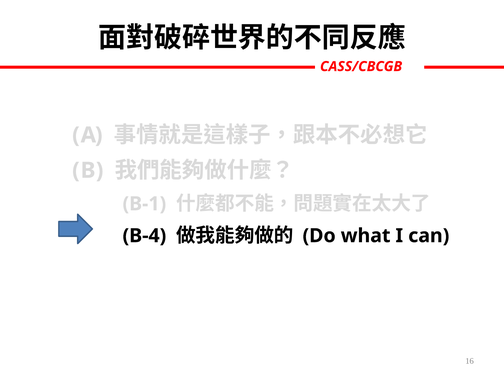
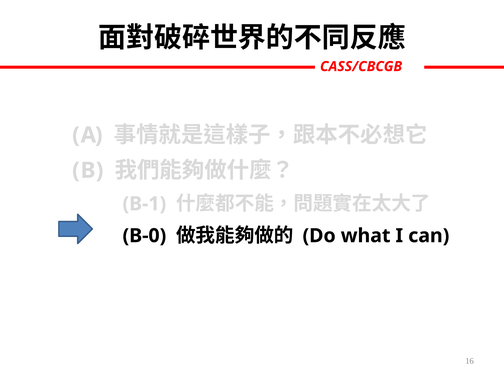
B-4: B-4 -> B-0
